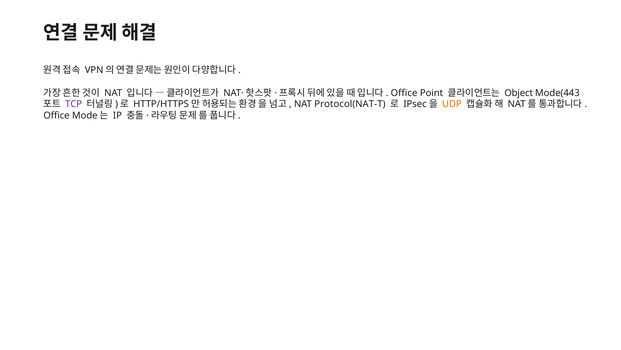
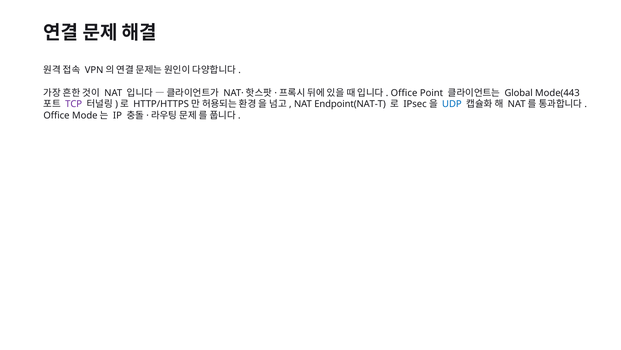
Object: Object -> Global
Protocol(NAT-T: Protocol(NAT-T -> Endpoint(NAT-T
UDP colour: orange -> blue
